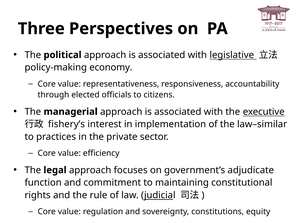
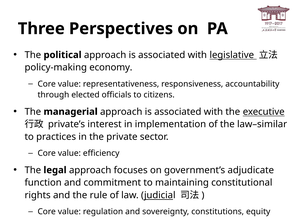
fishery’s: fishery’s -> private’s
